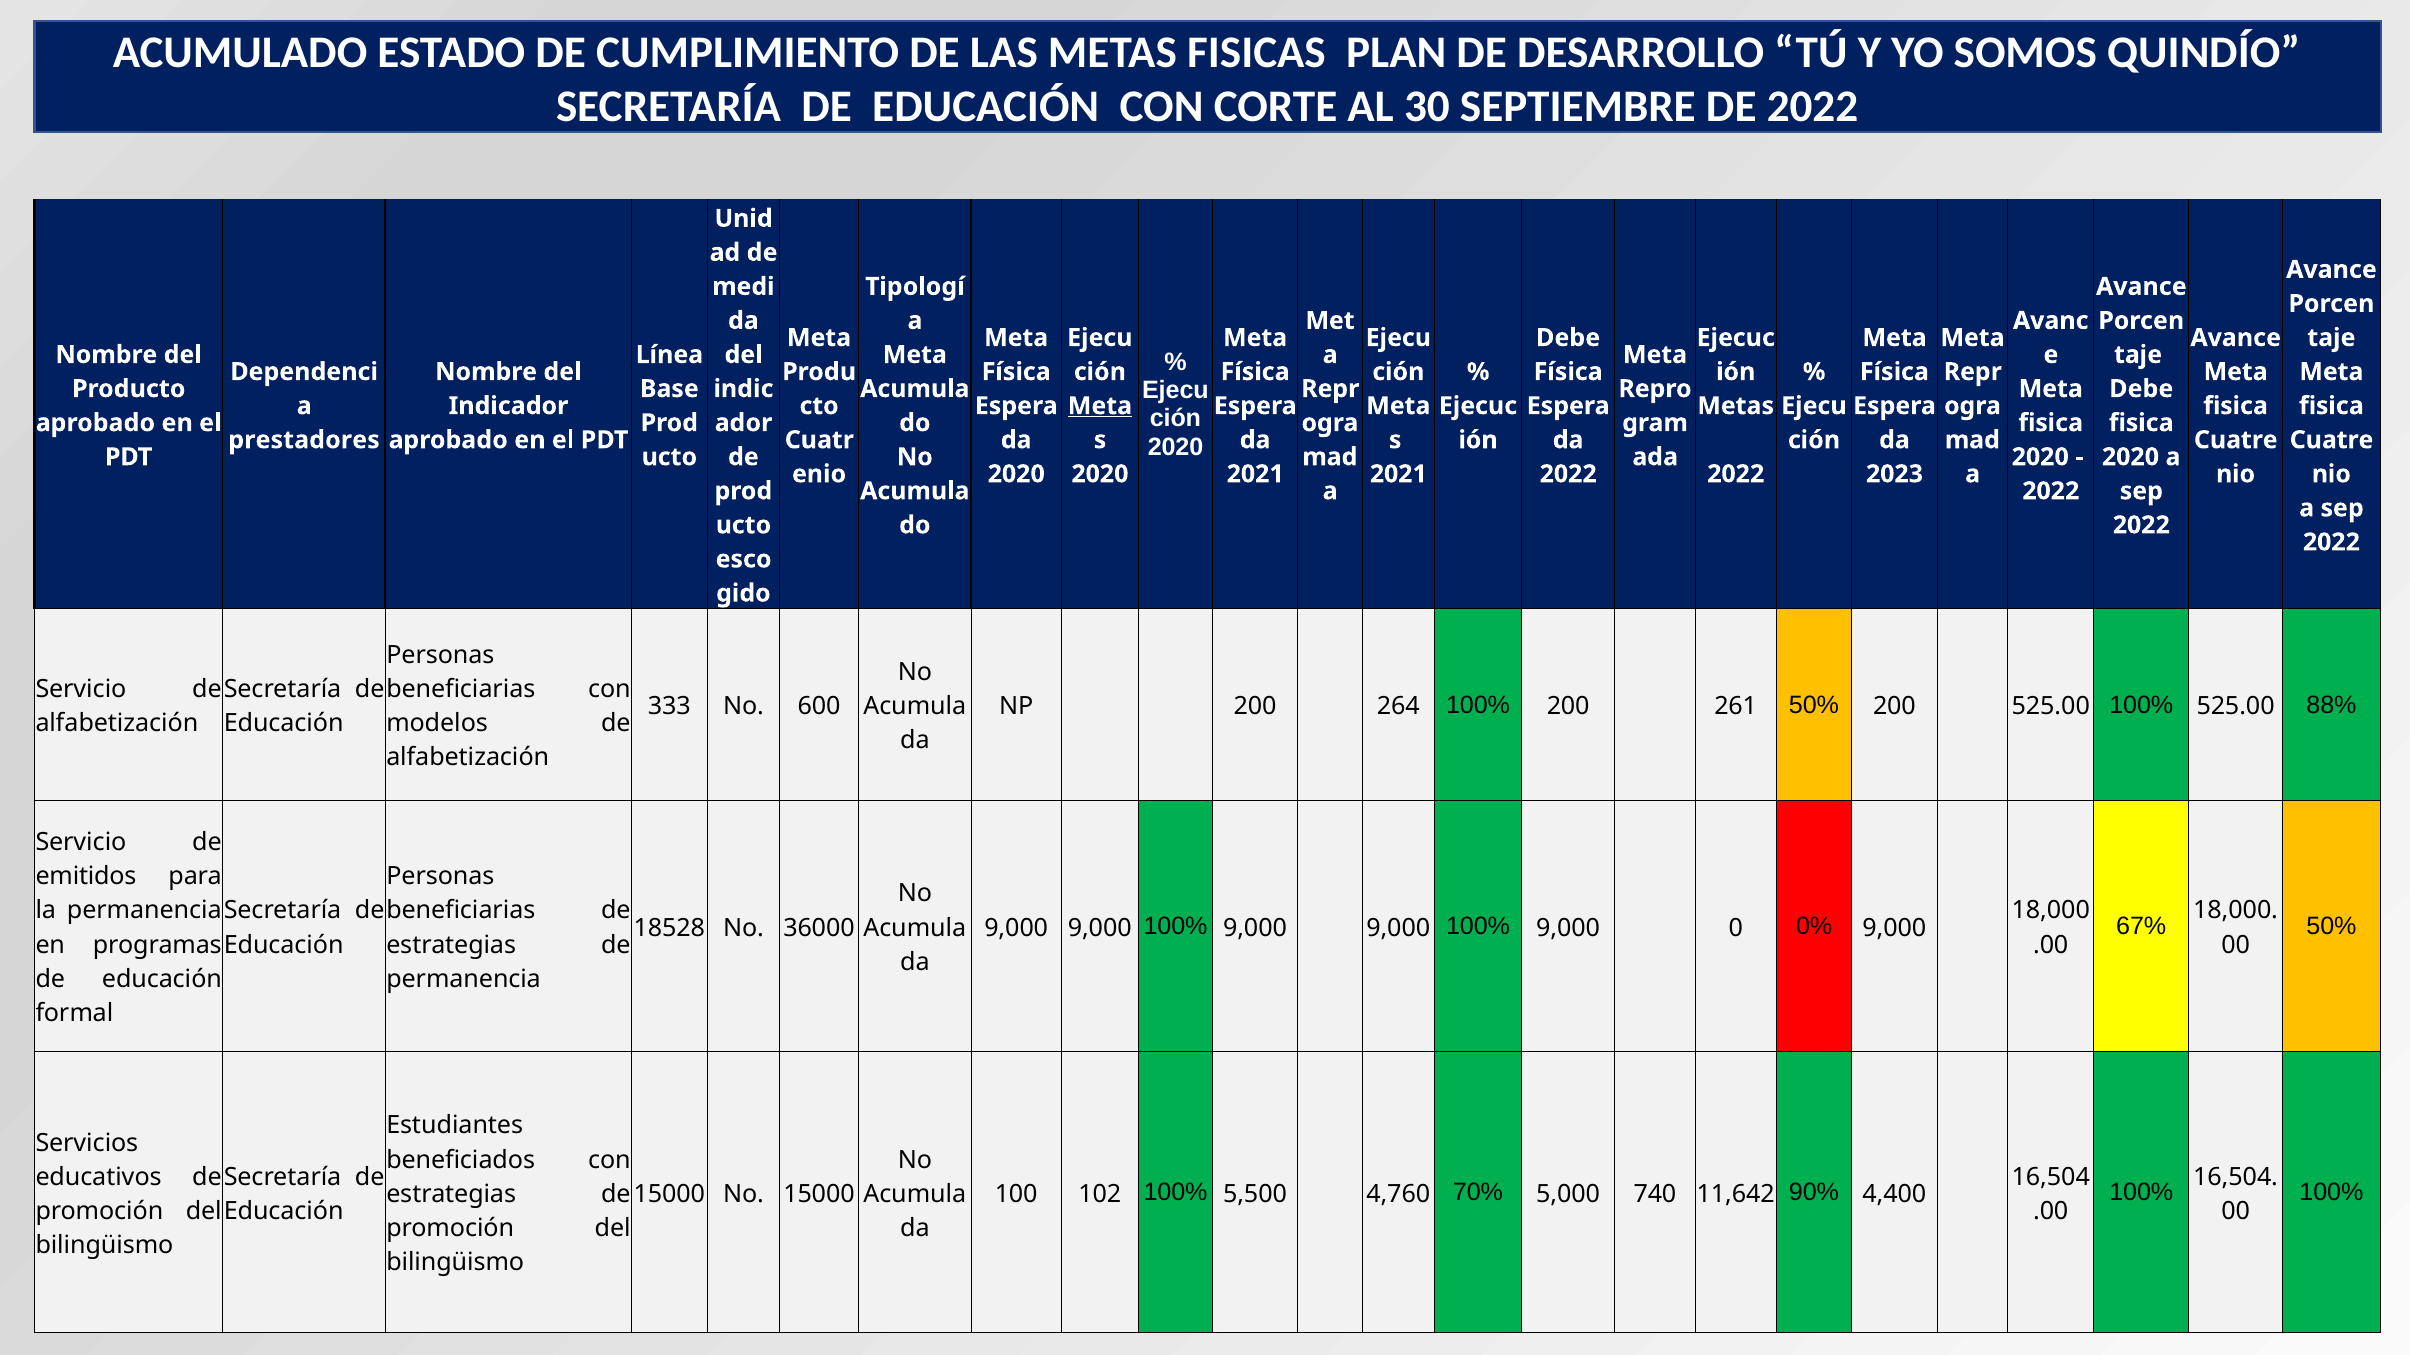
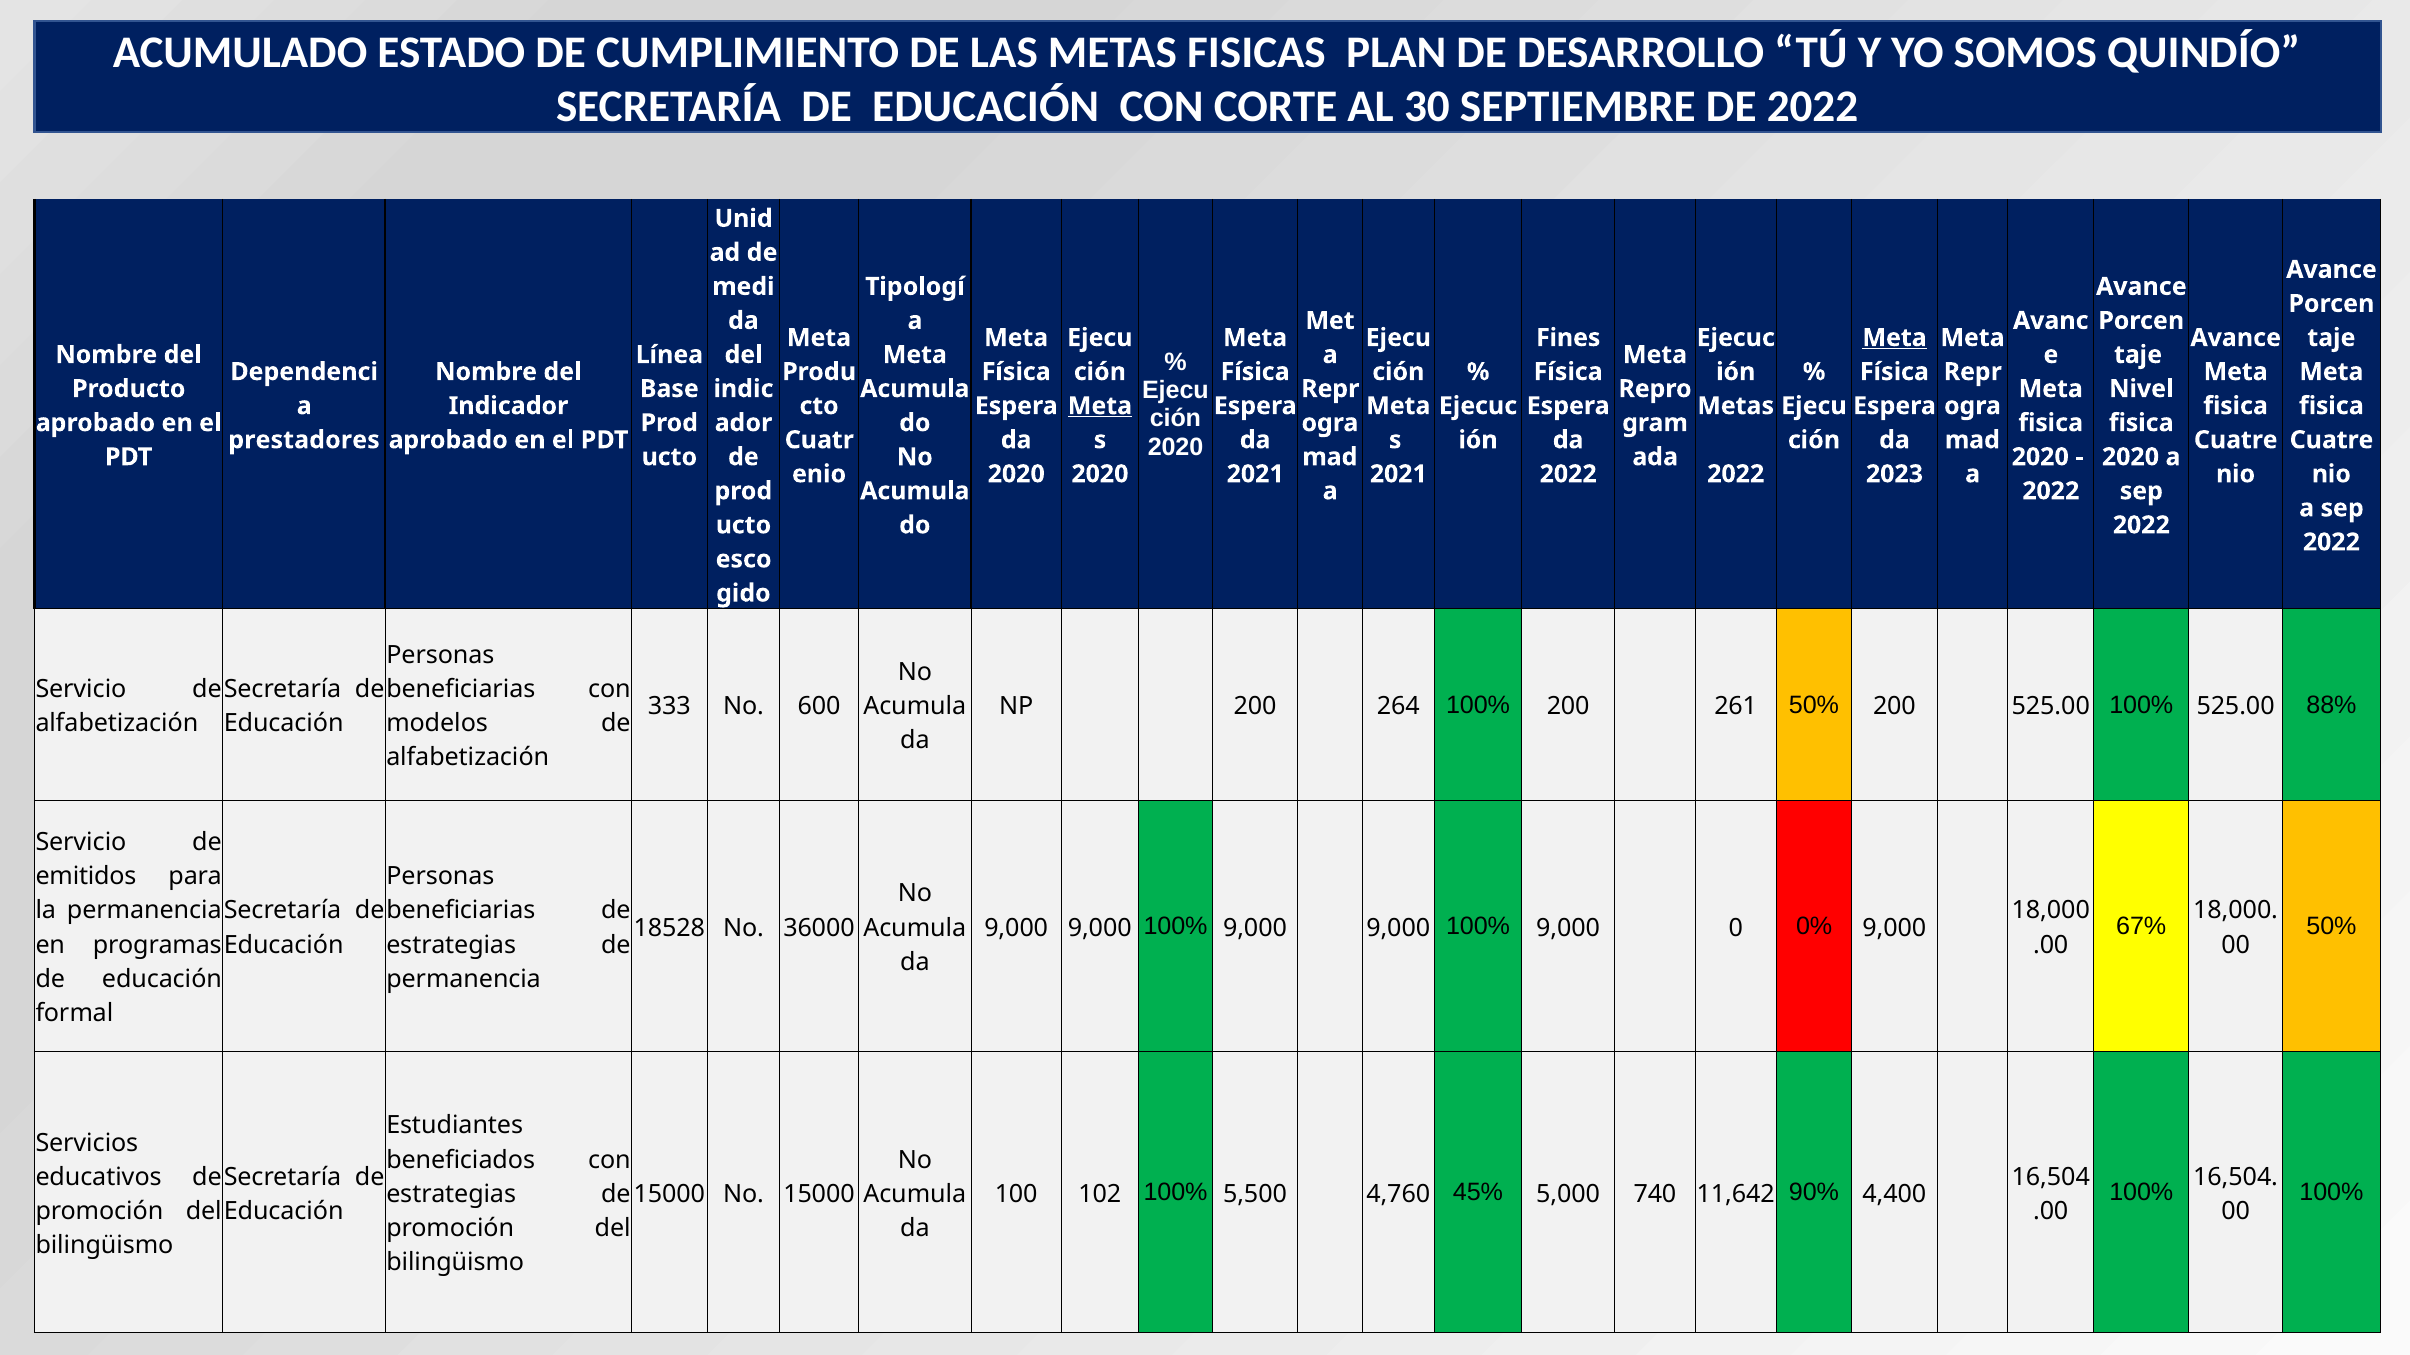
Debe at (1568, 338): Debe -> Fines
Meta at (1894, 338) underline: none -> present
Debe at (2141, 389): Debe -> Nivel
70%: 70% -> 45%
